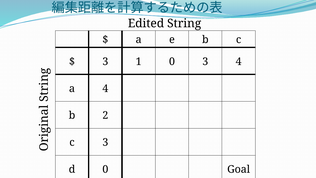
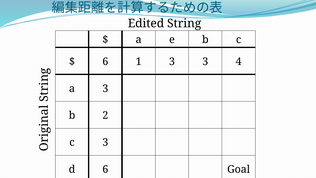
3 at (105, 61): 3 -> 6
1 0: 0 -> 3
a 4: 4 -> 3
d 0: 0 -> 6
